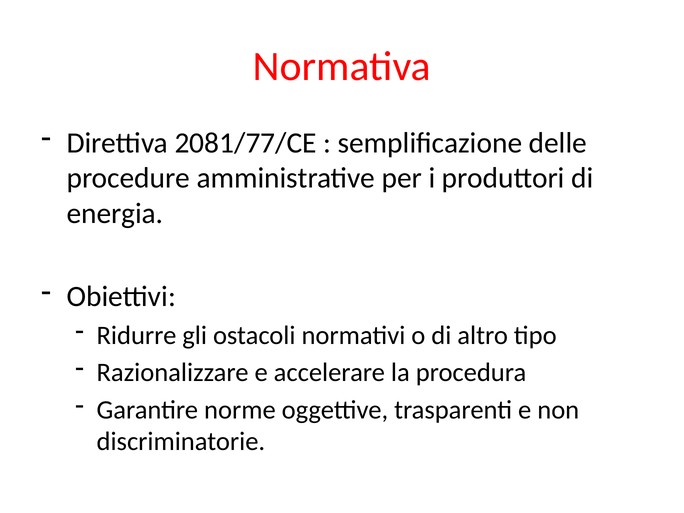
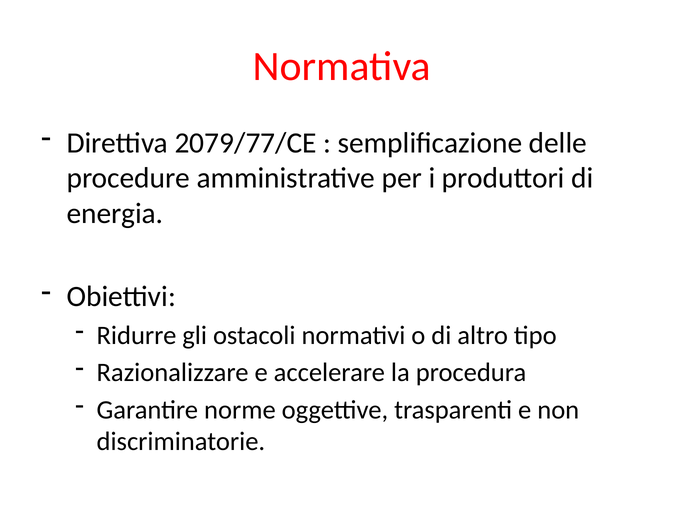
2081/77/CE: 2081/77/CE -> 2079/77/CE
